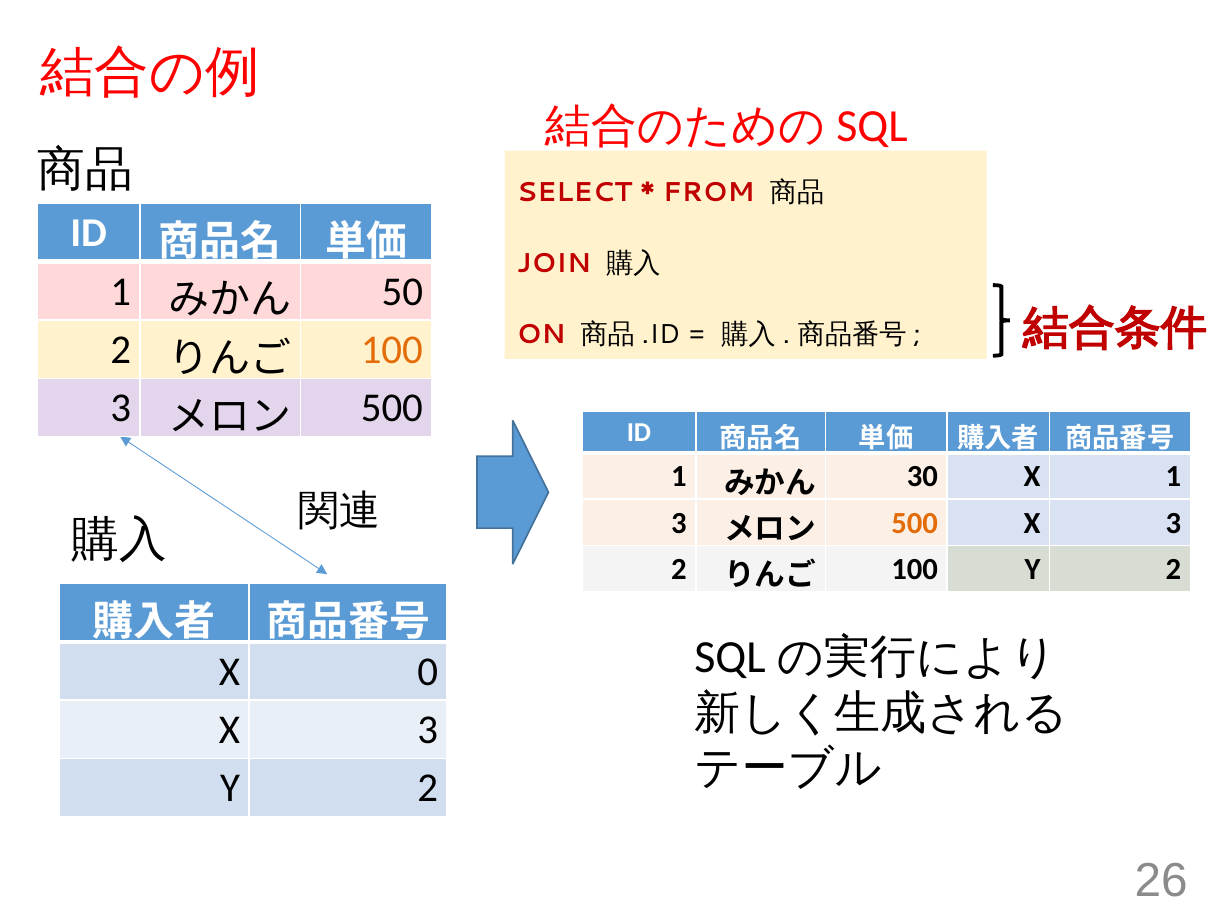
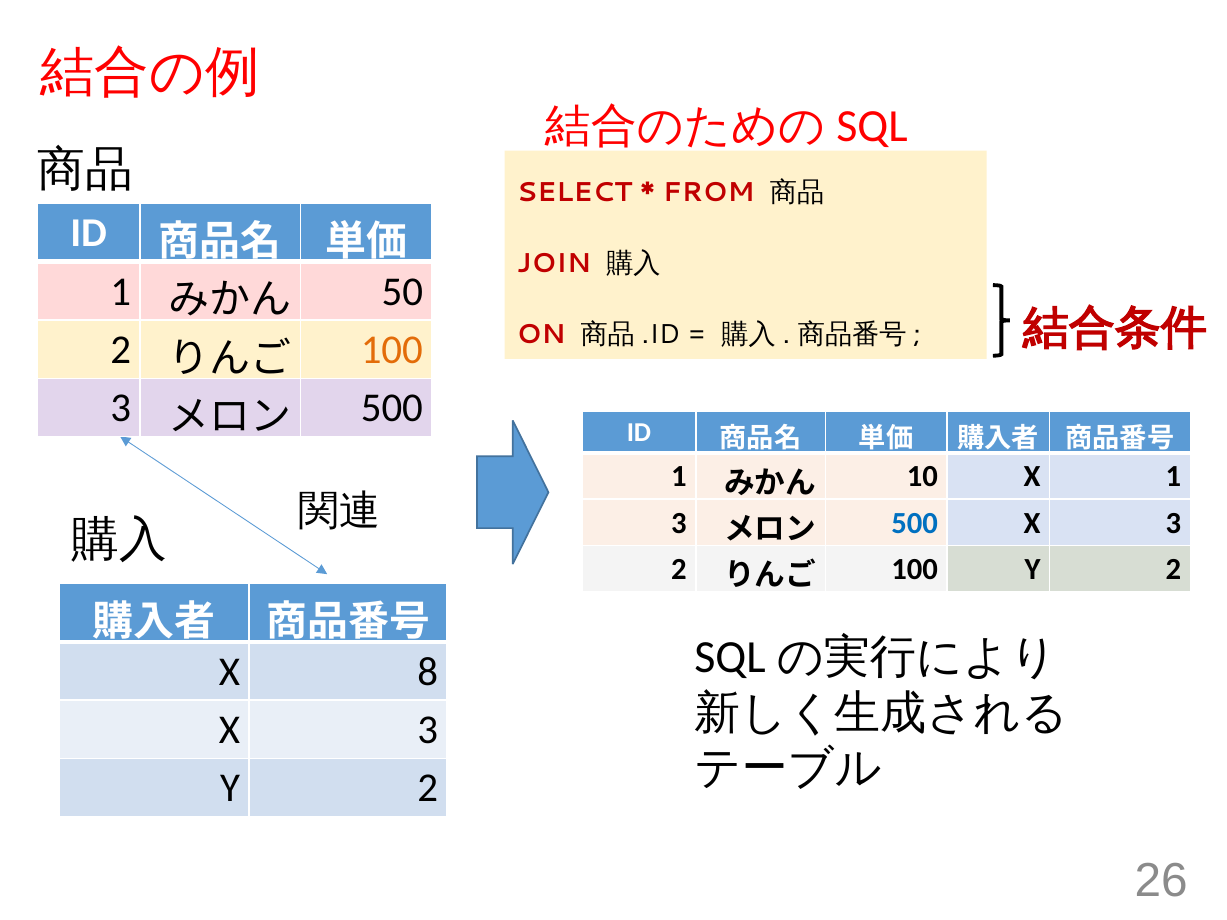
30: 30 -> 10
500 at (915, 523) colour: orange -> blue
0: 0 -> 8
